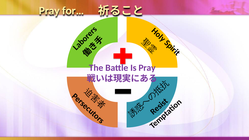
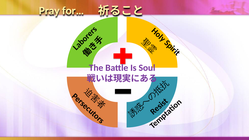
Is Pray: Pray -> Soul
